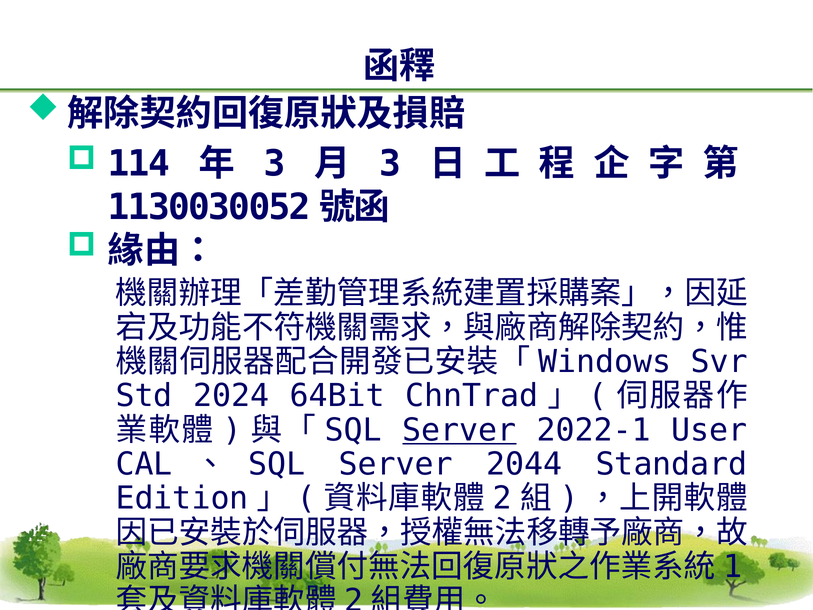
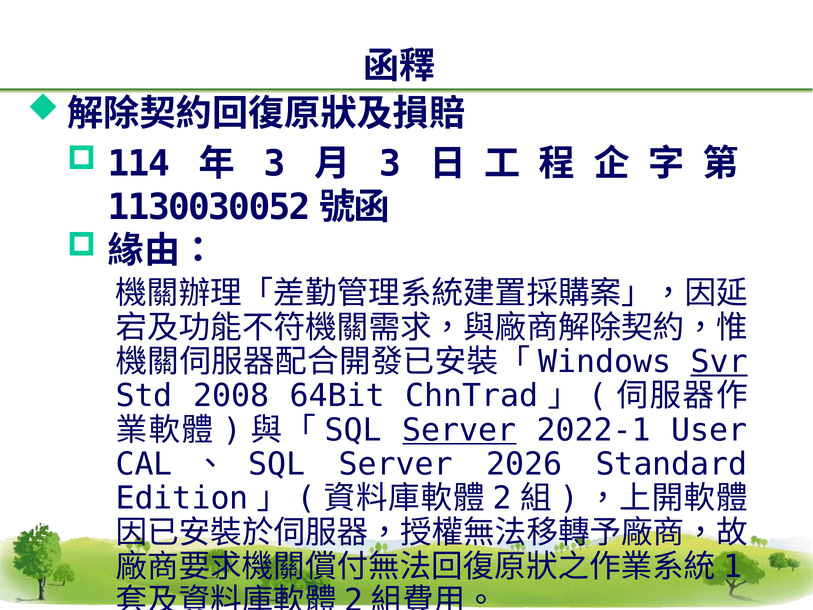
Svr underline: none -> present
2024: 2024 -> 2008
2044: 2044 -> 2026
